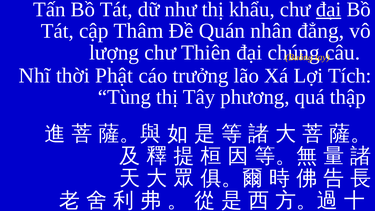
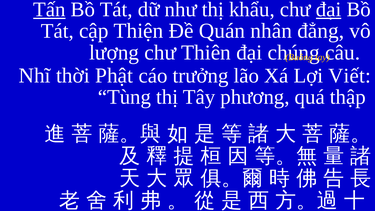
Tấn underline: none -> present
Thâm: Thâm -> Thiện
Tích: Tích -> Viết
